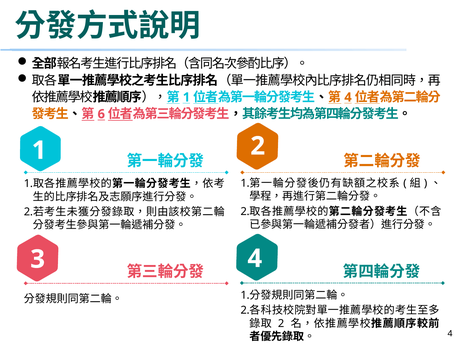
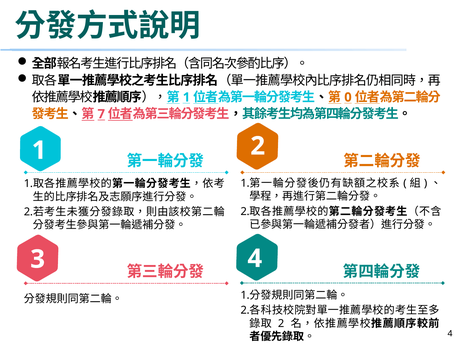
4 at (348, 97): 4 -> 0
6: 6 -> 7
